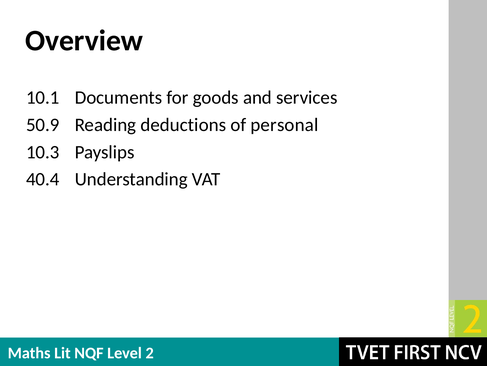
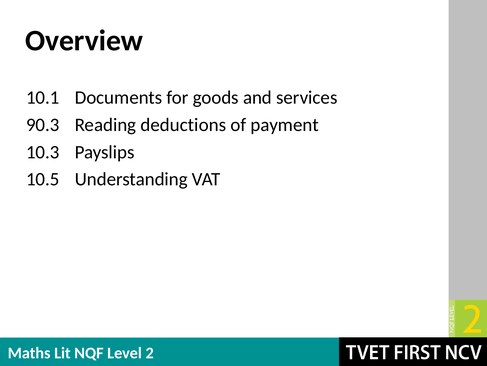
50.9: 50.9 -> 90.3
personal: personal -> payment
40.4: 40.4 -> 10.5
